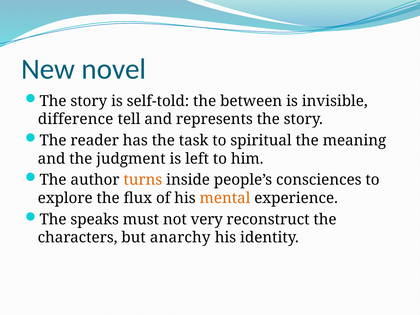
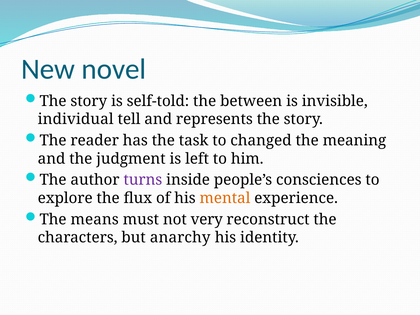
difference: difference -> individual
spiritual: spiritual -> changed
turns colour: orange -> purple
speaks: speaks -> means
